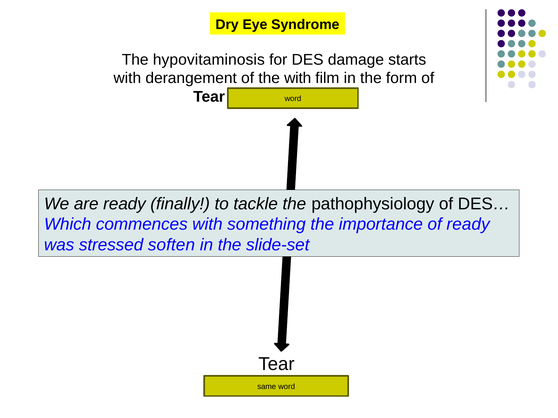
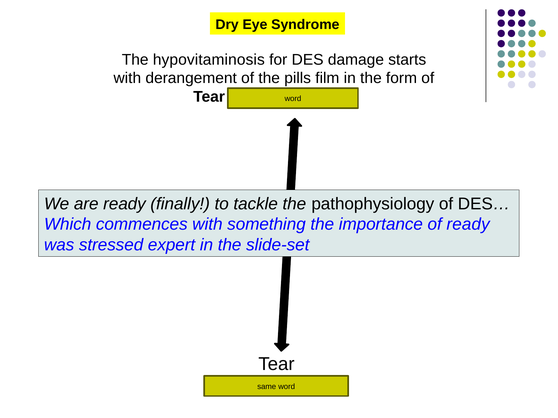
the with: with -> pills
soften: soften -> expert
